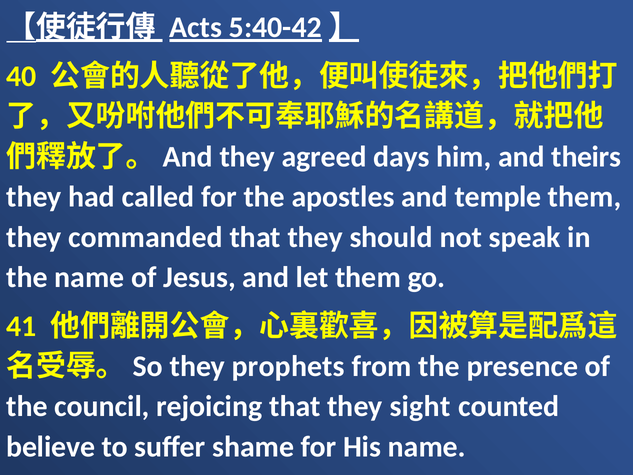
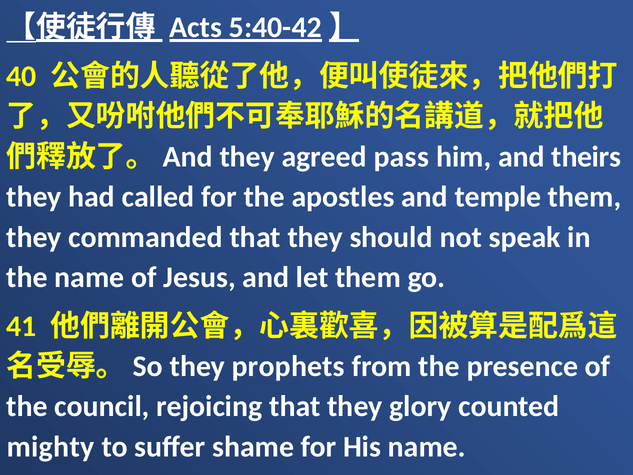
days: days -> pass
sight: sight -> glory
believe: believe -> mighty
